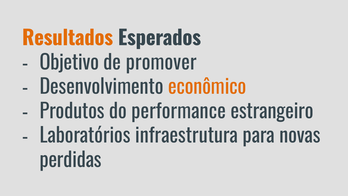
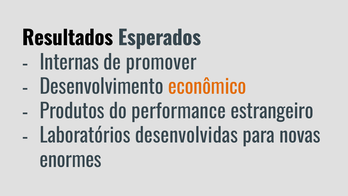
Resultados colour: orange -> black
Objetivo: Objetivo -> Internas
infraestrutura: infraestrutura -> desenvolvidas
perdidas: perdidas -> enormes
